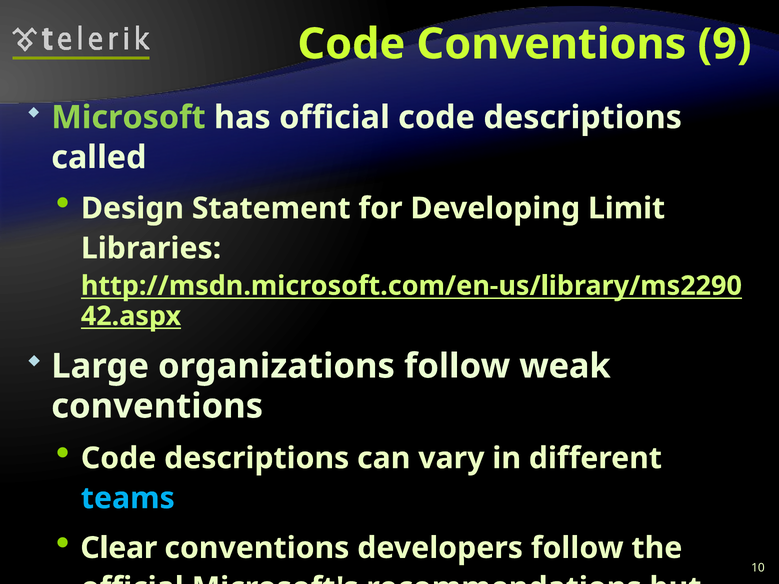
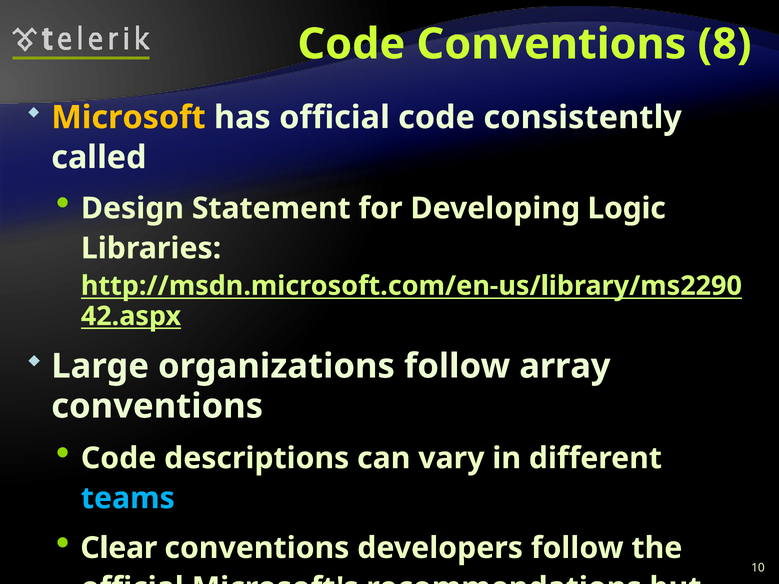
9: 9 -> 8
Microsoft colour: light green -> yellow
official code descriptions: descriptions -> consistently
Limit: Limit -> Logic
weak: weak -> array
